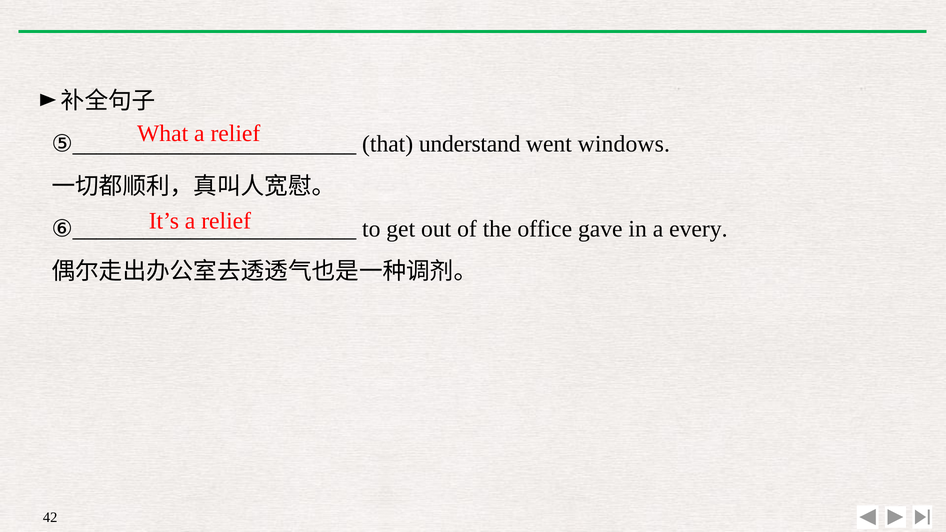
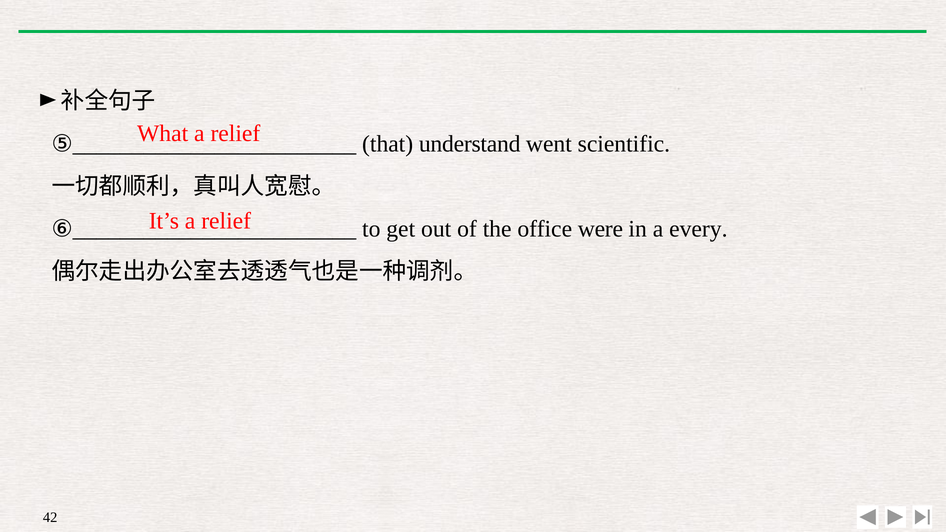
windows: windows -> scientific
gave: gave -> were
